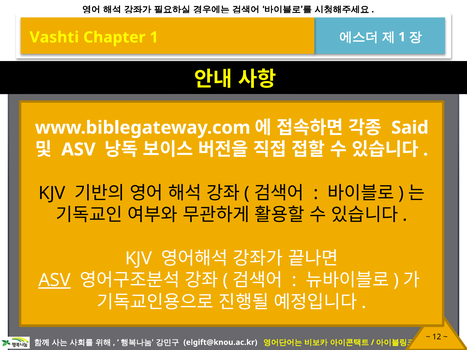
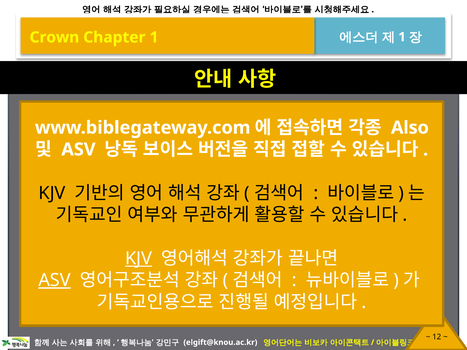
Vashti: Vashti -> Crown
Said: Said -> Also
KJV at (139, 259) underline: none -> present
